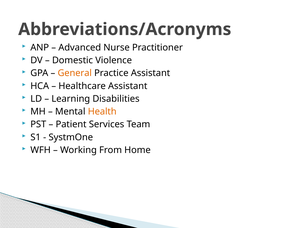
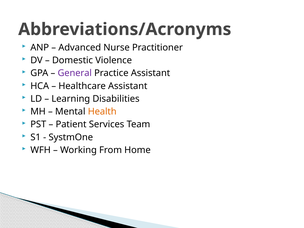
General colour: orange -> purple
